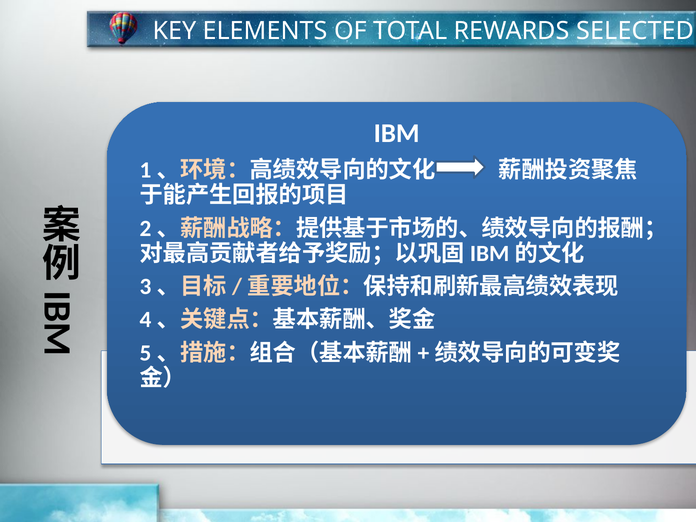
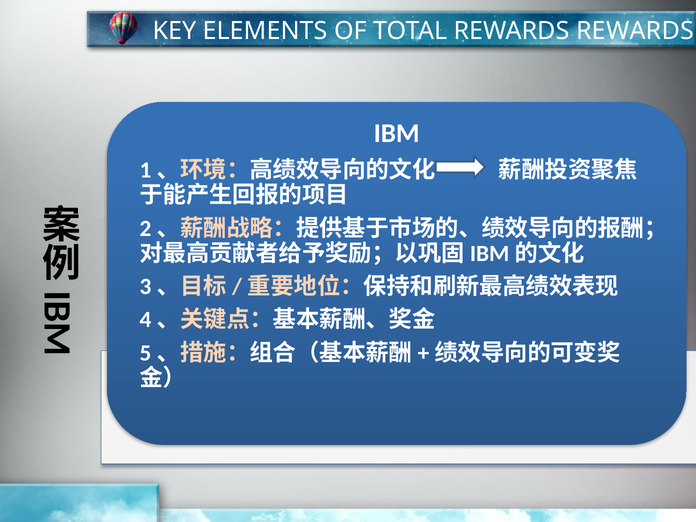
REWARDS SELECTED: SELECTED -> REWARDS
